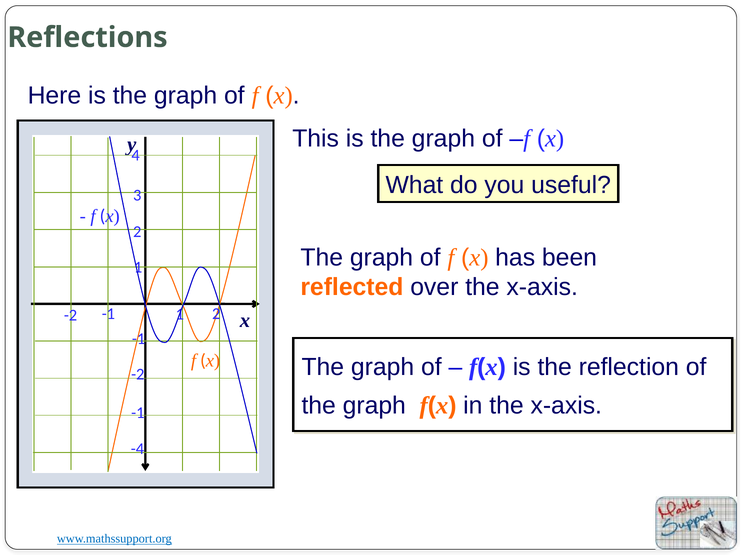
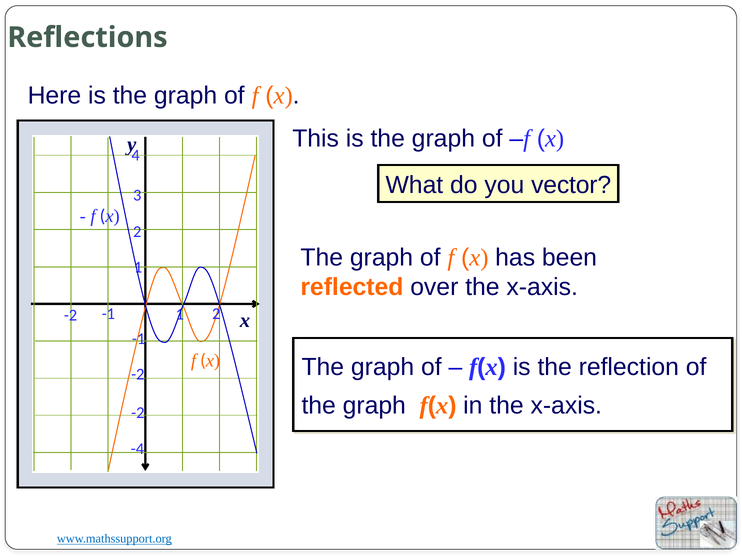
useful: useful -> vector
-1 at (138, 412): -1 -> -2
